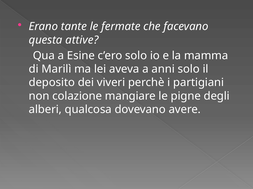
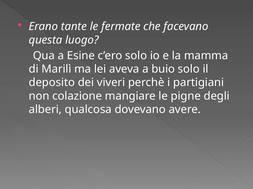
attive: attive -> luogo
anni: anni -> buio
